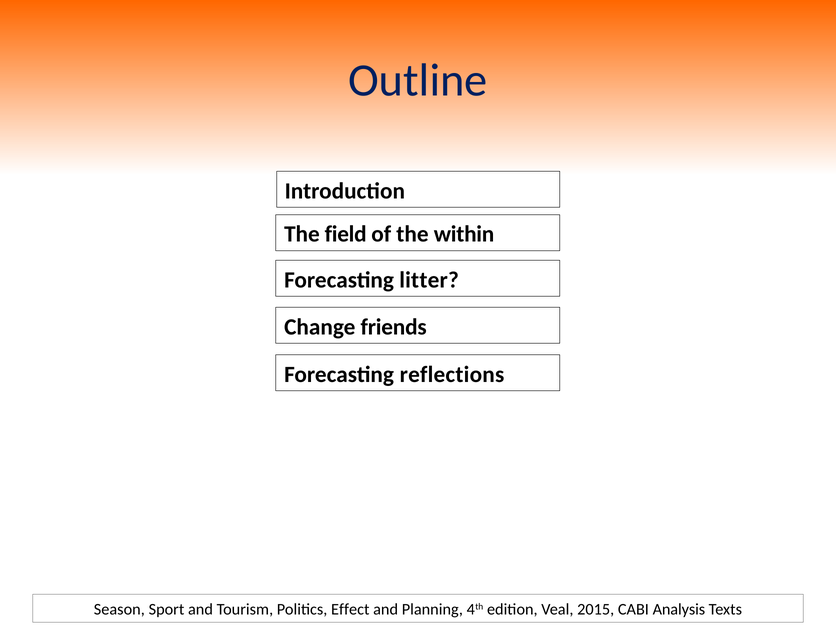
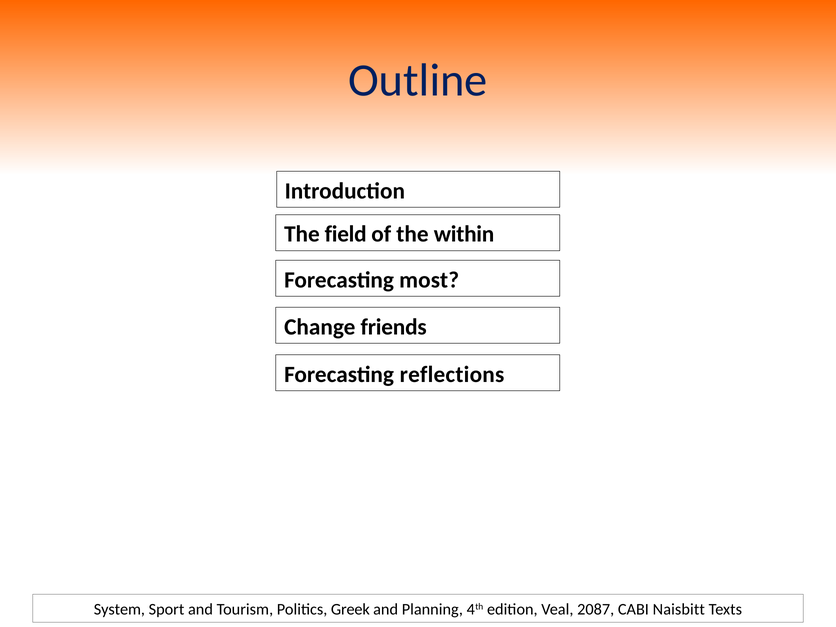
litter: litter -> most
Season: Season -> System
Effect: Effect -> Greek
2015: 2015 -> 2087
Analysis: Analysis -> Naisbitt
